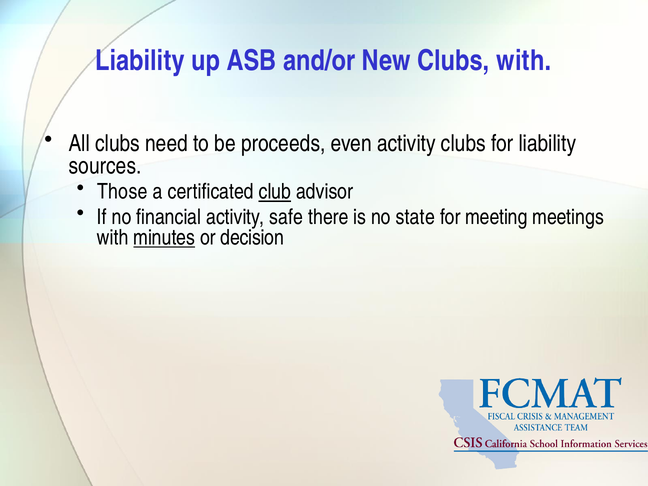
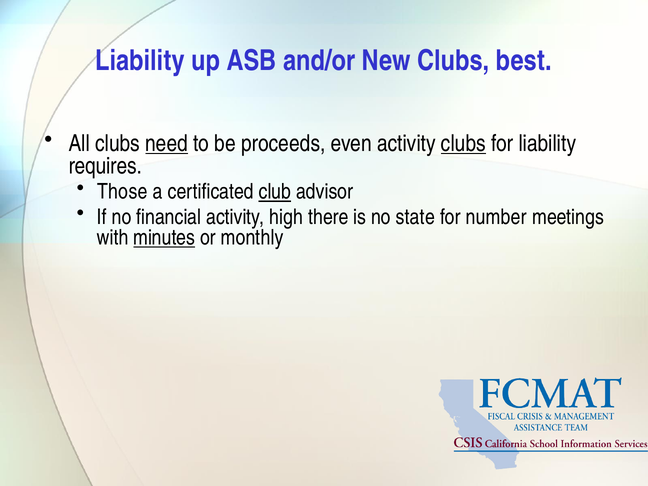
Clubs with: with -> best
need underline: none -> present
clubs at (463, 143) underline: none -> present
sources: sources -> requires
safe: safe -> high
meeting: meeting -> number
decision: decision -> monthly
